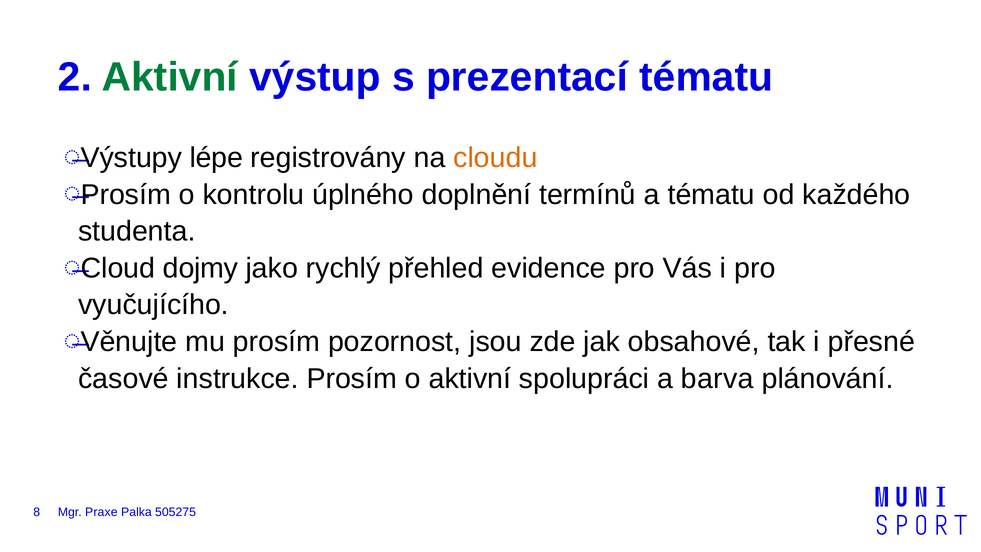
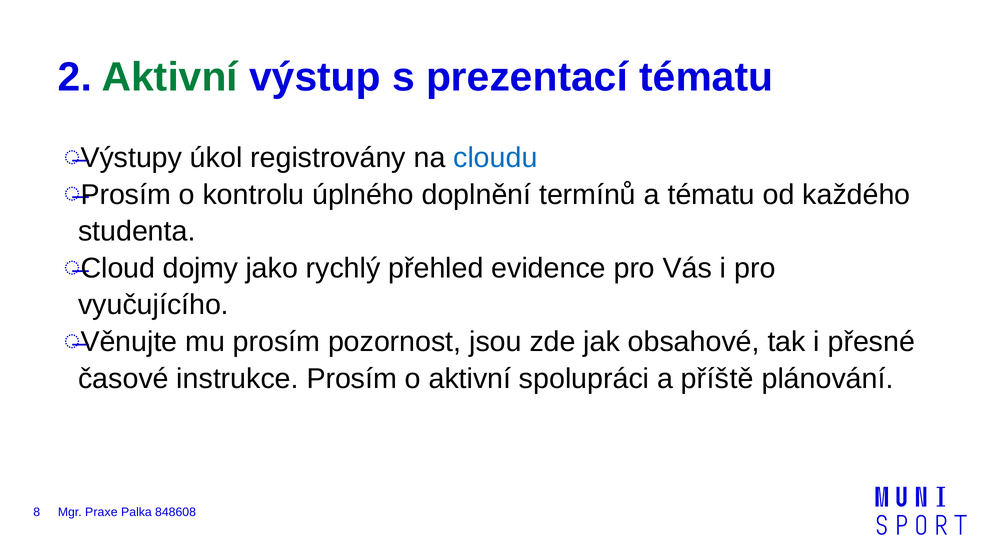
lépe: lépe -> úkol
cloudu colour: orange -> blue
barva: barva -> příště
505275: 505275 -> 848608
